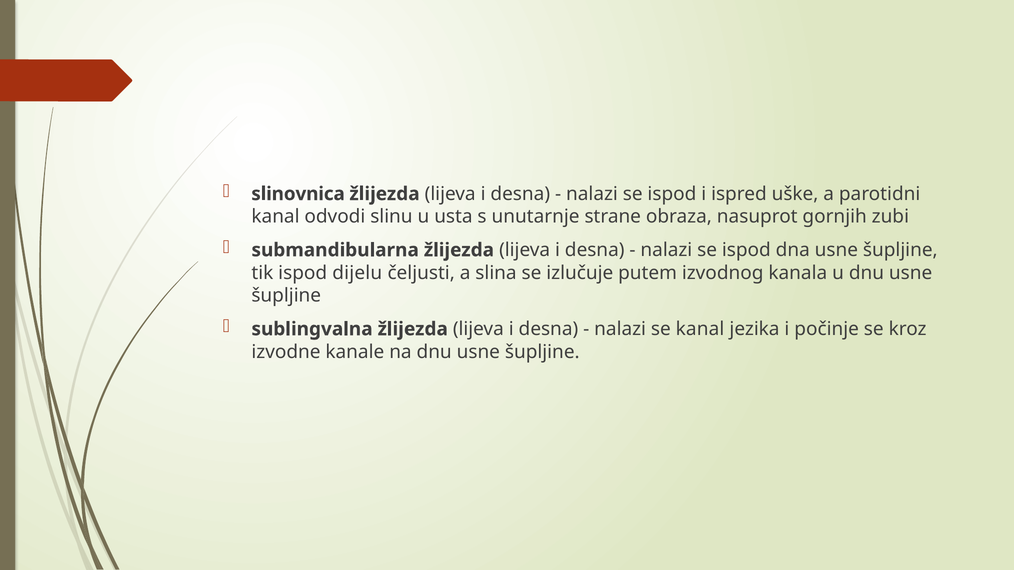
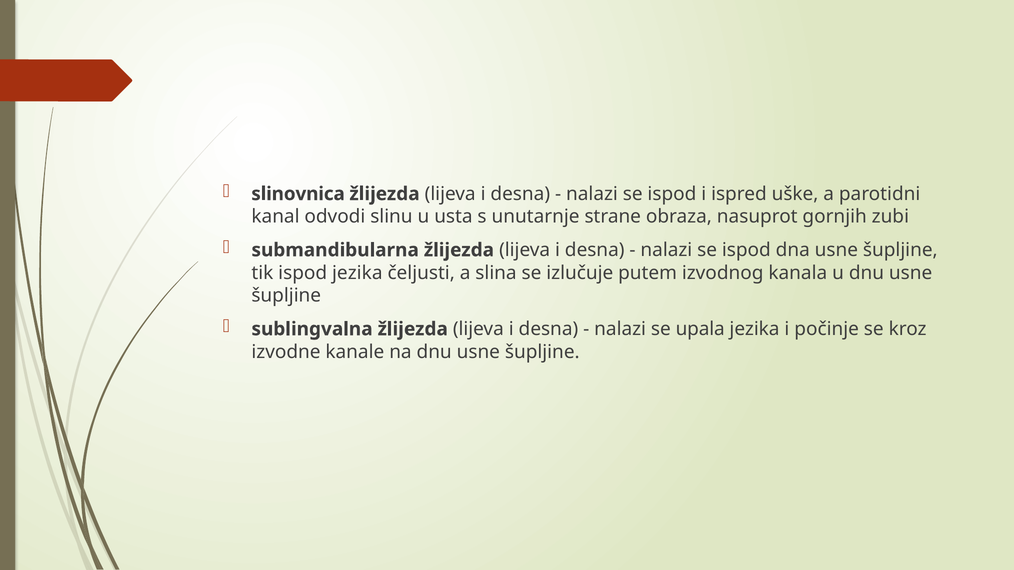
ispod dijelu: dijelu -> jezika
se kanal: kanal -> upala
